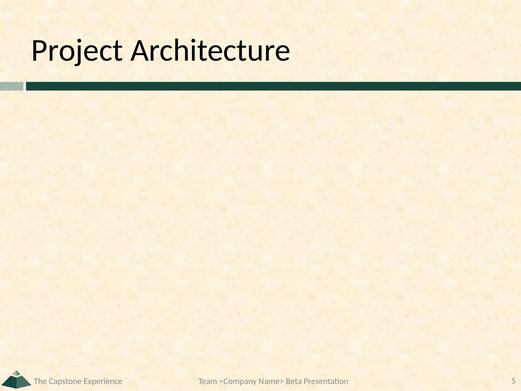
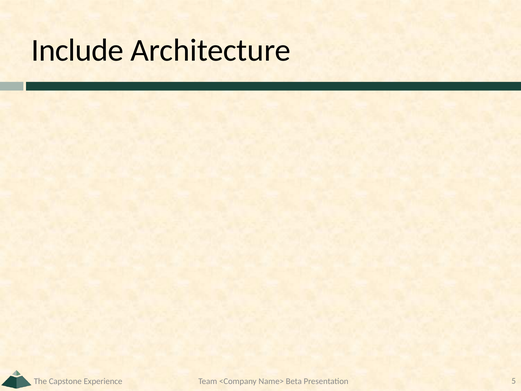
Project: Project -> Include
